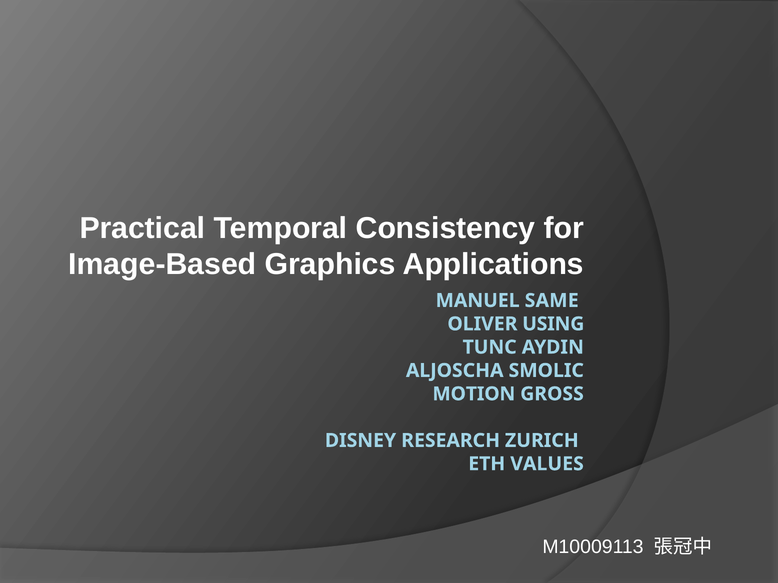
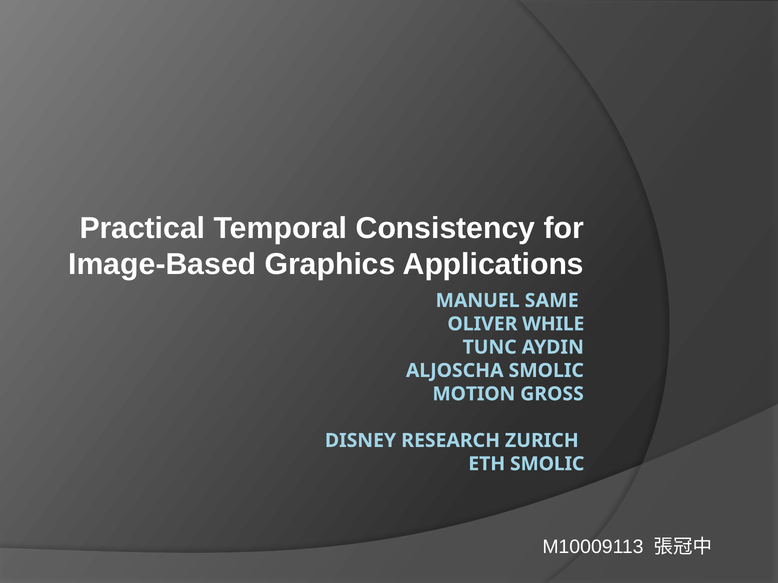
USING: USING -> WHILE
ETH VALUES: VALUES -> SMOLIC
